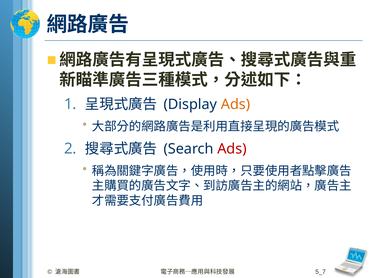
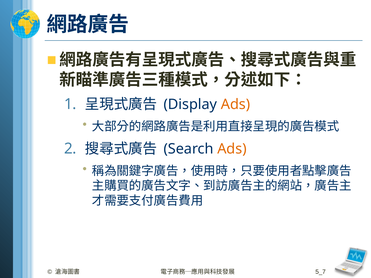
Ads at (232, 149) colour: red -> orange
